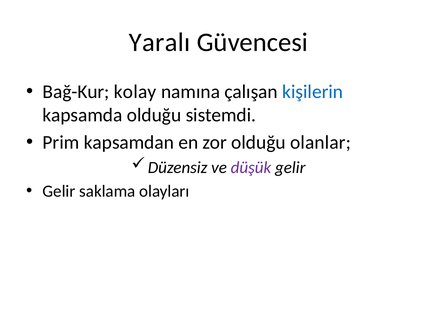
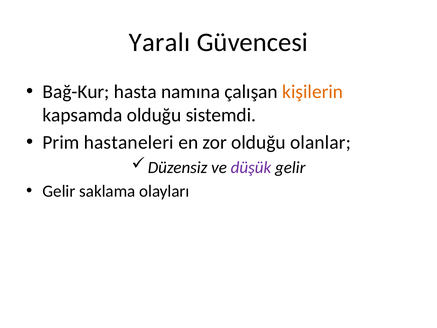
kolay: kolay -> hasta
kişilerin colour: blue -> orange
kapsamdan: kapsamdan -> hastaneleri
